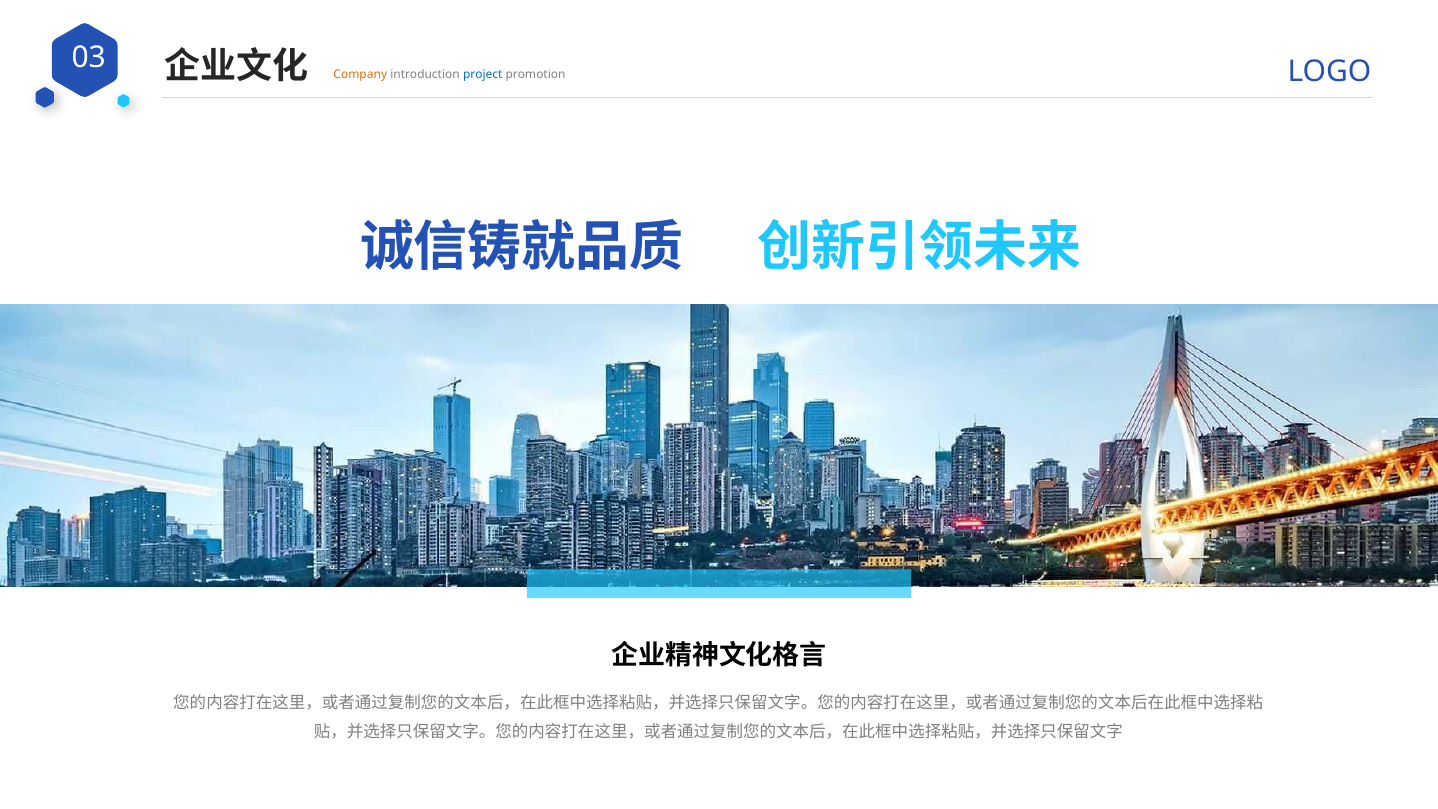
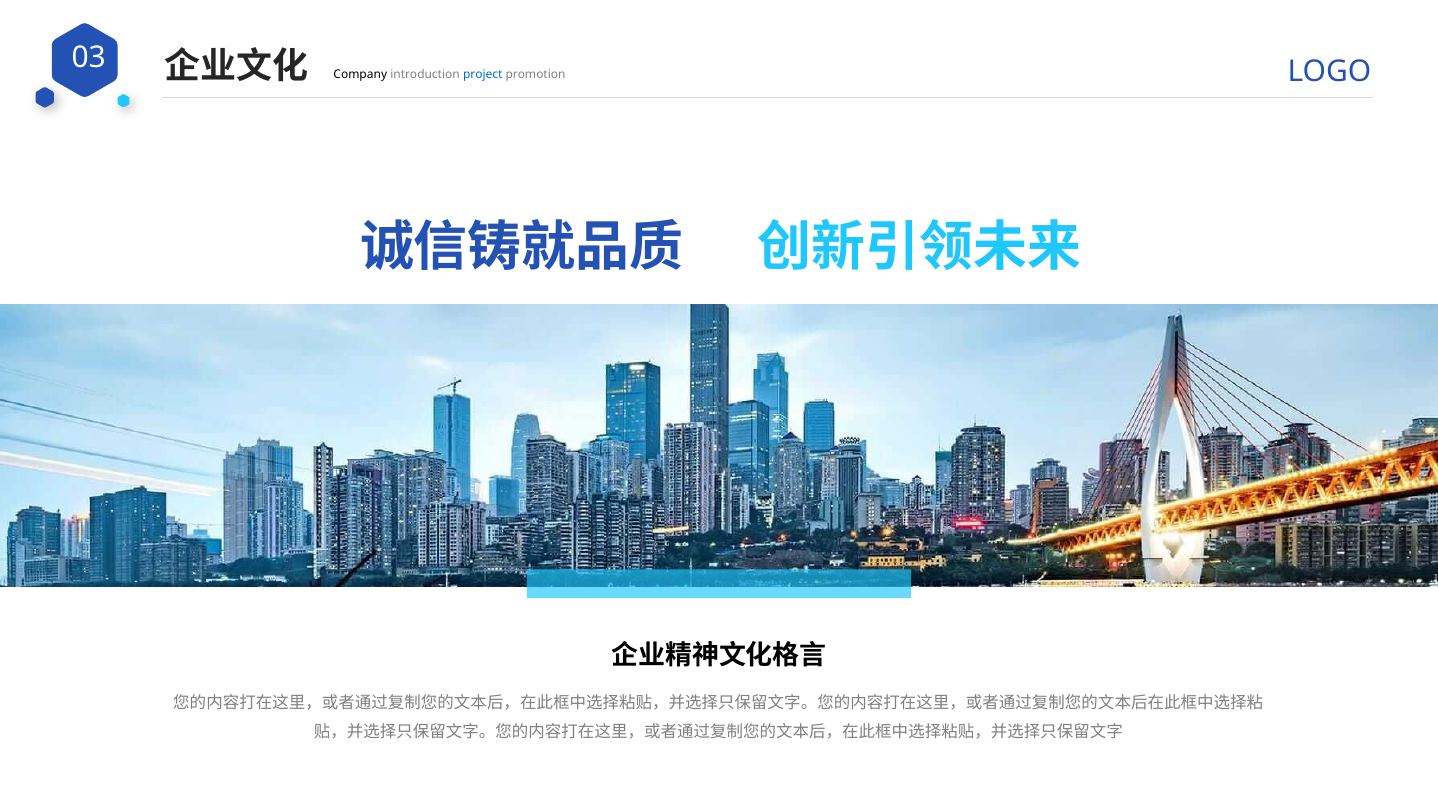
Company colour: orange -> black
